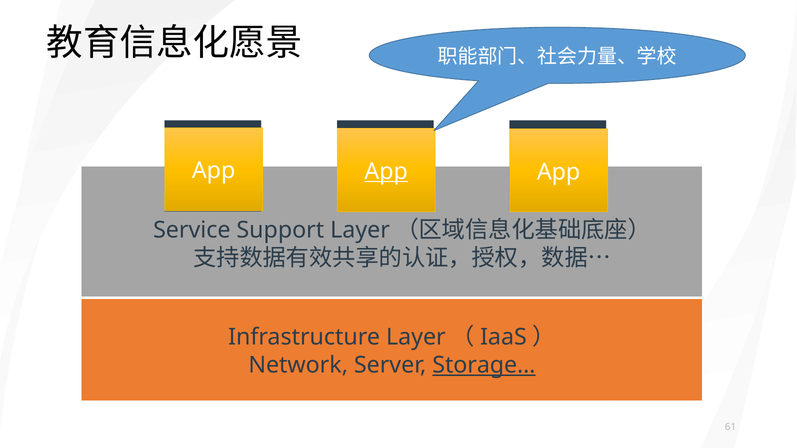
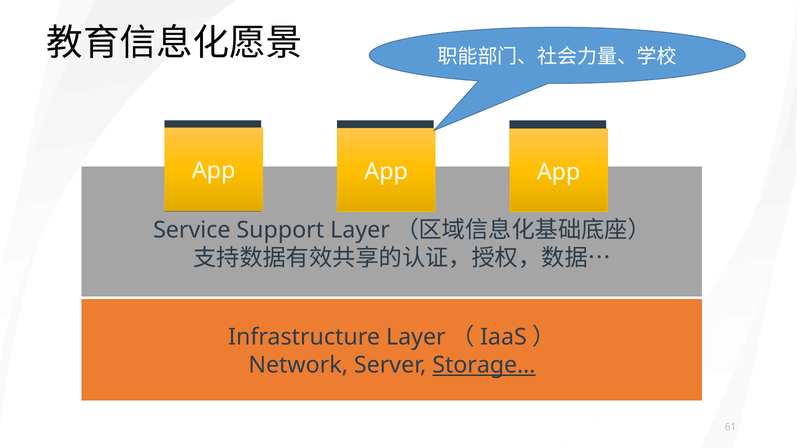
App at (386, 172) underline: present -> none
